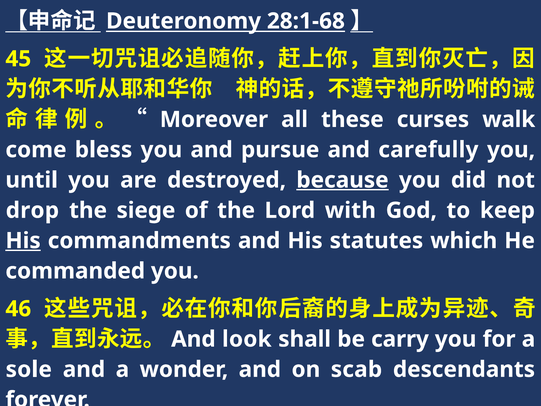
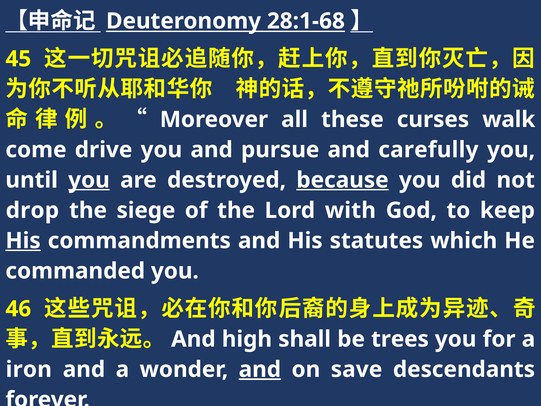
bless: bless -> drive
you at (89, 180) underline: none -> present
look: look -> high
carry: carry -> trees
sole: sole -> iron
and at (260, 369) underline: none -> present
scab: scab -> save
